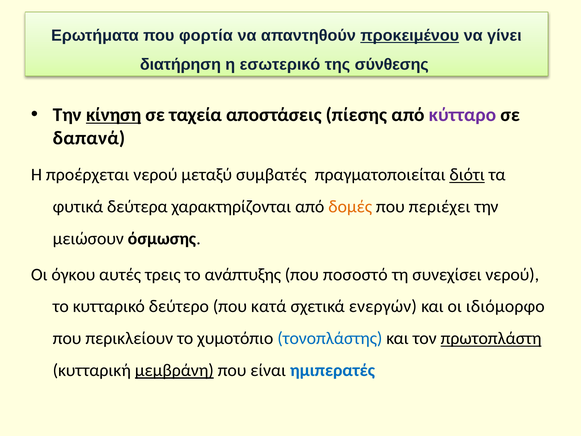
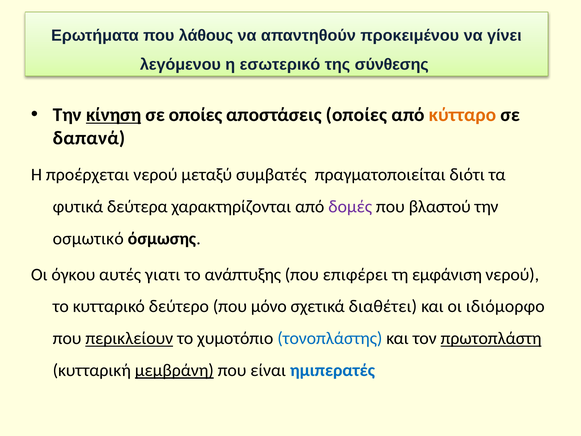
φορτία: φορτία -> λάθους
προκειμένου underline: present -> none
διατήρηση: διατήρηση -> λεγόμενου
σε ταχεία: ταχεία -> οποίες
αποστάσεις πίεσης: πίεσης -> οποίες
κύτταρο colour: purple -> orange
διότι underline: present -> none
δομές colour: orange -> purple
περιέχει: περιέχει -> βλαστού
μειώσουν: μειώσουν -> οσμωτικό
τρεις: τρεις -> γιατι
ποσοστό: ποσοστό -> επιφέρει
συνεχίσει: συνεχίσει -> εμφάνιση
κατά: κατά -> μόνο
ενεργών: ενεργών -> διαθέτει
περικλείουν underline: none -> present
